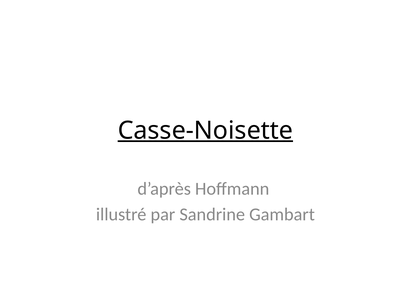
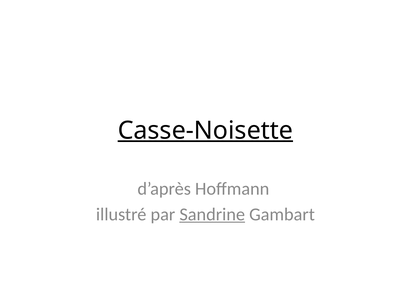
Sandrine underline: none -> present
